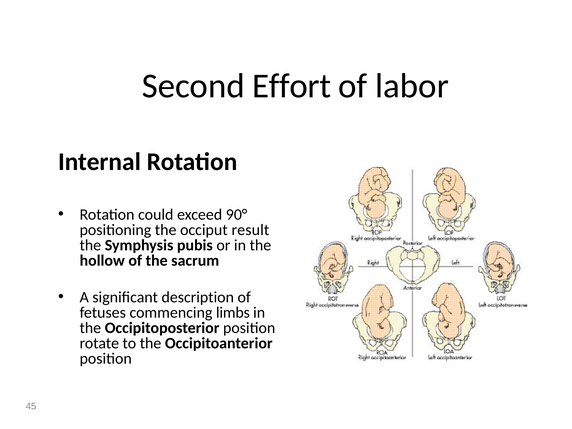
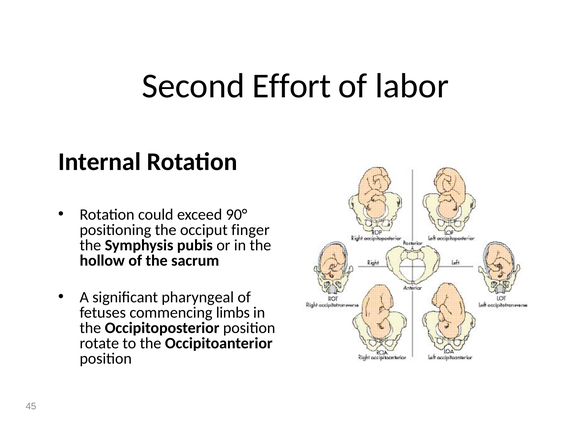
result: result -> finger
description: description -> pharyngeal
